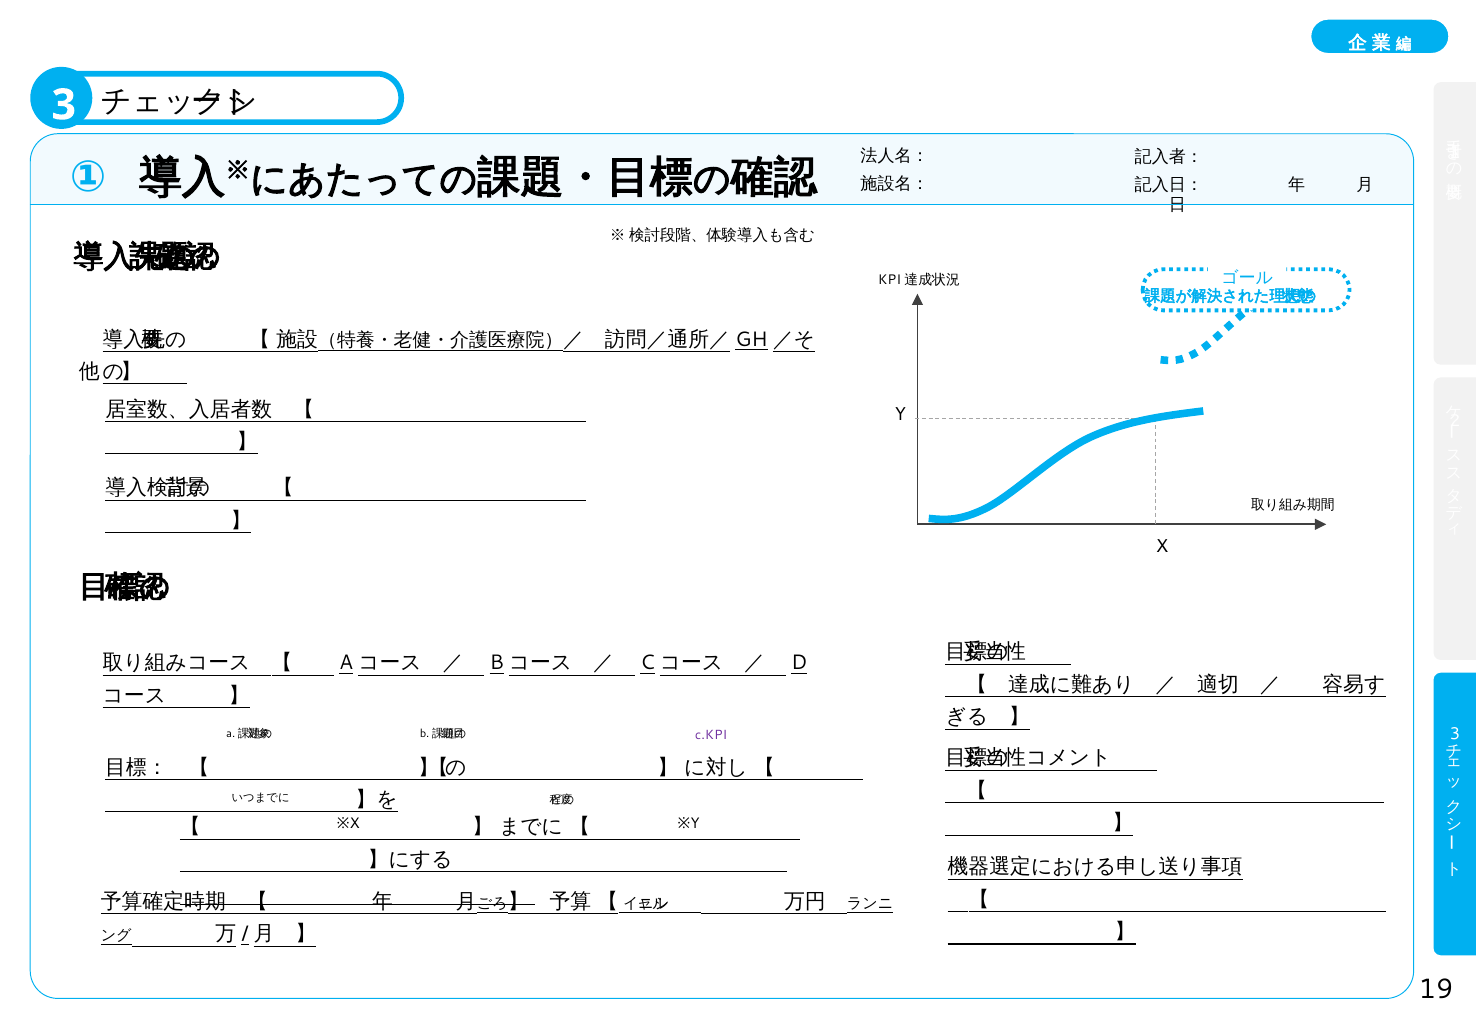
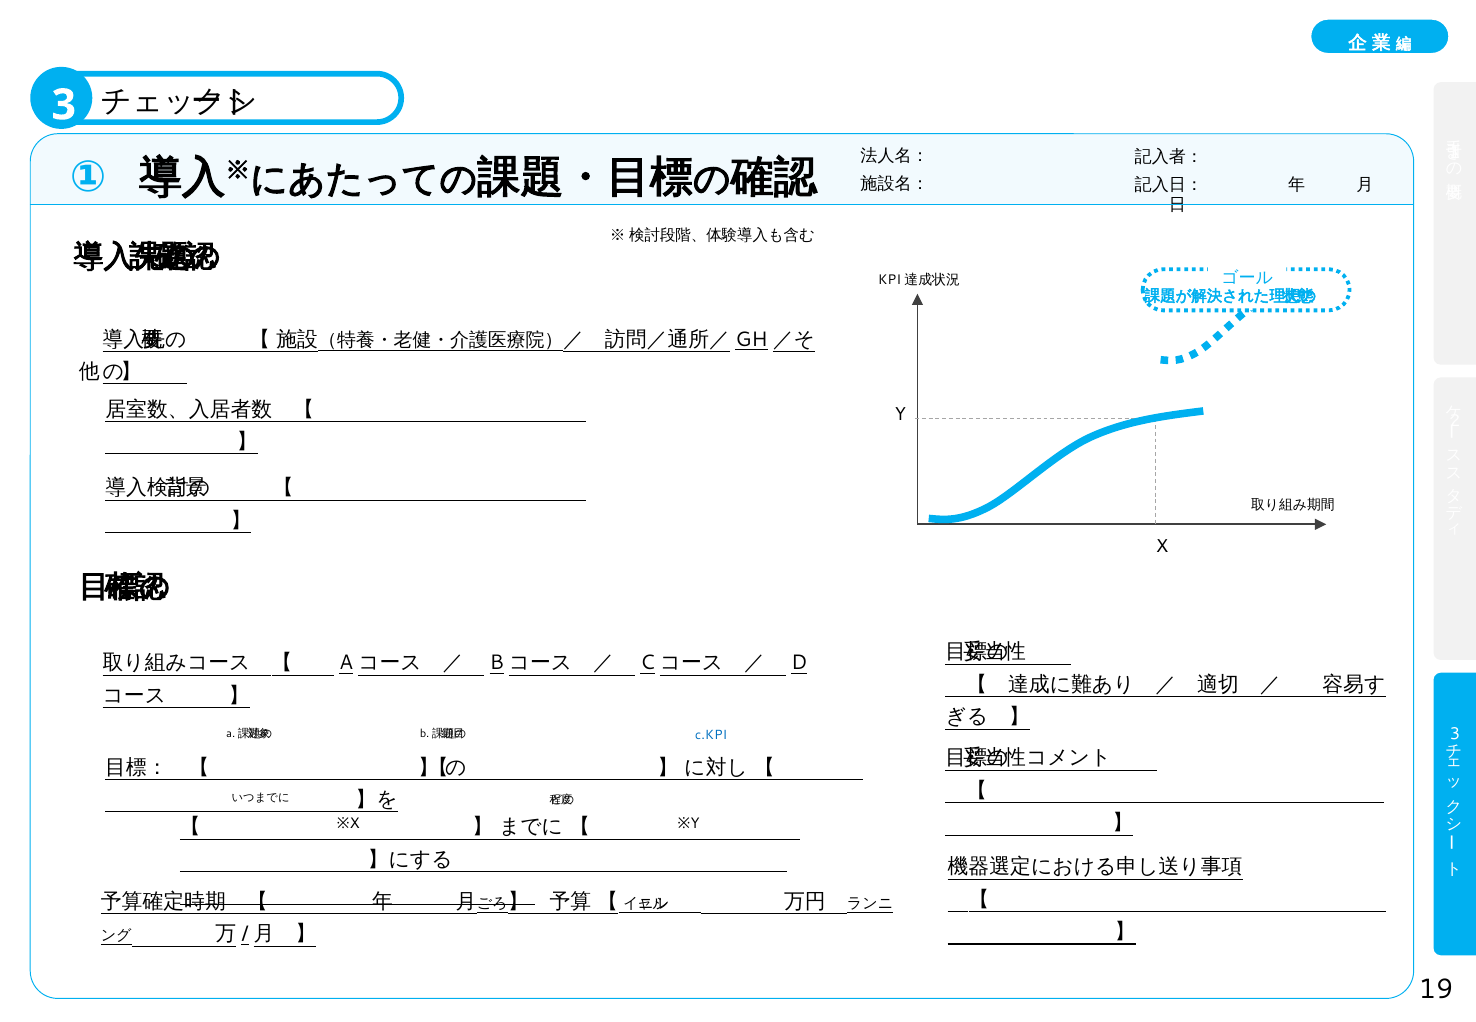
c.KPI colour: purple -> blue
